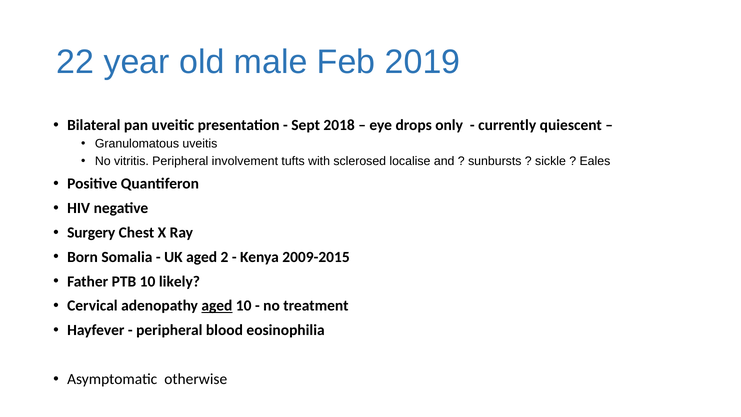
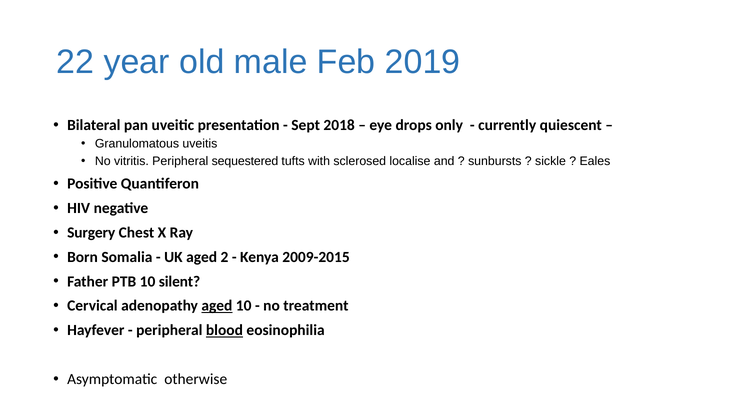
involvement: involvement -> sequestered
likely: likely -> silent
blood underline: none -> present
